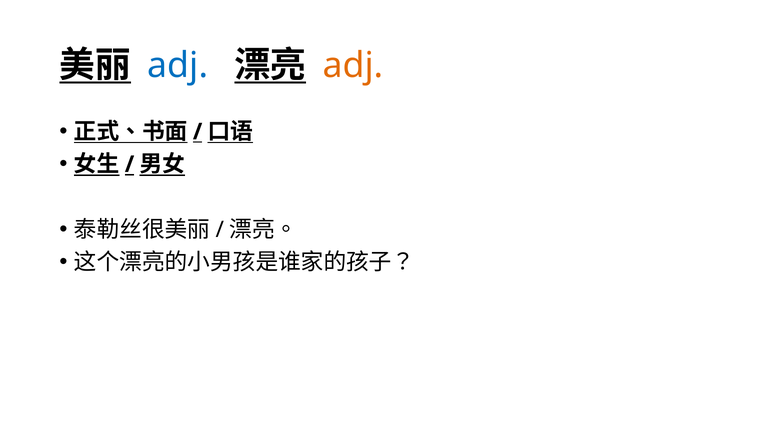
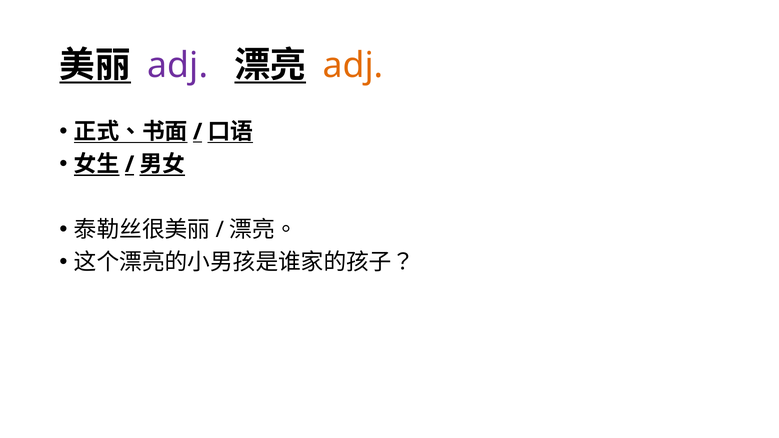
adj at (178, 65) colour: blue -> purple
